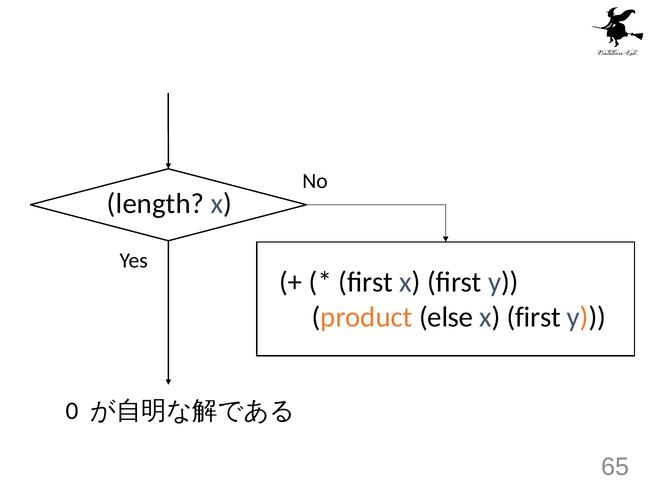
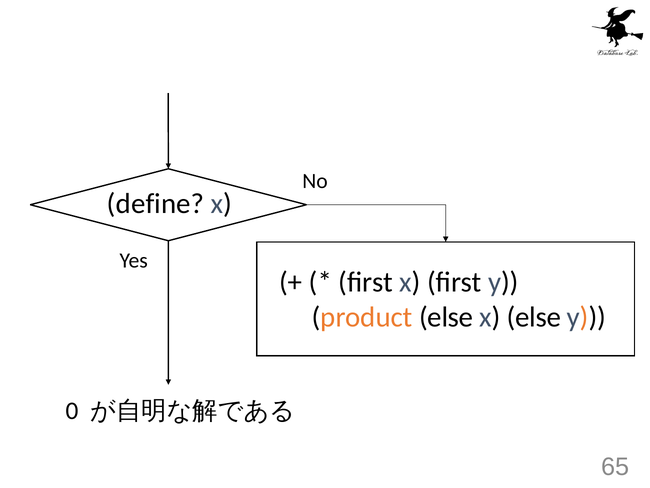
length: length -> define
first at (534, 317): first -> else
